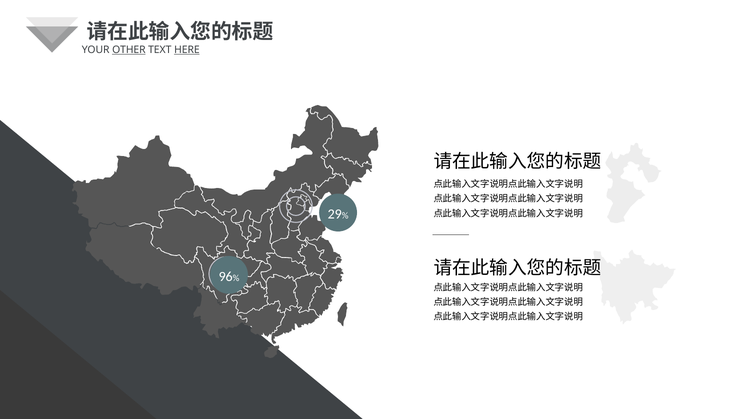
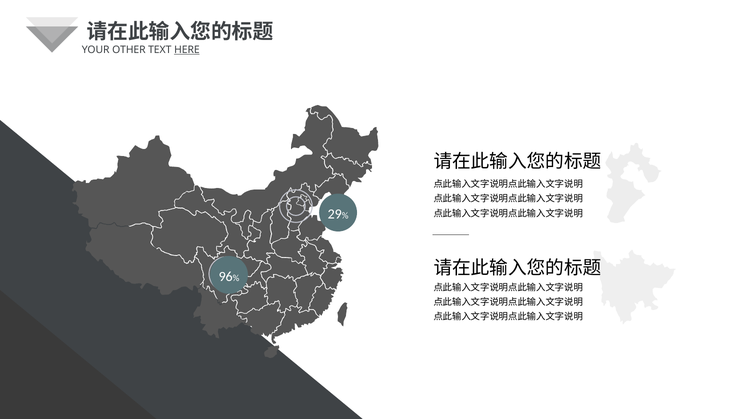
OTHER underline: present -> none
